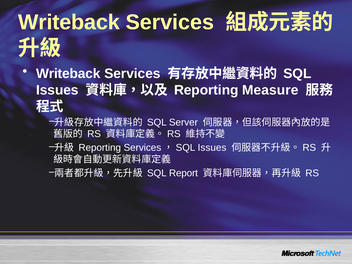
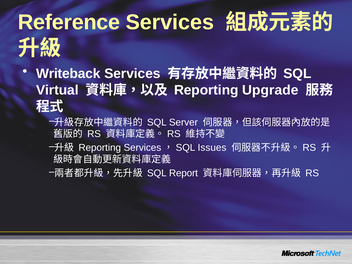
Writeback at (69, 22): Writeback -> Reference
Issues at (57, 90): Issues -> Virtual
Measure: Measure -> Upgrade
